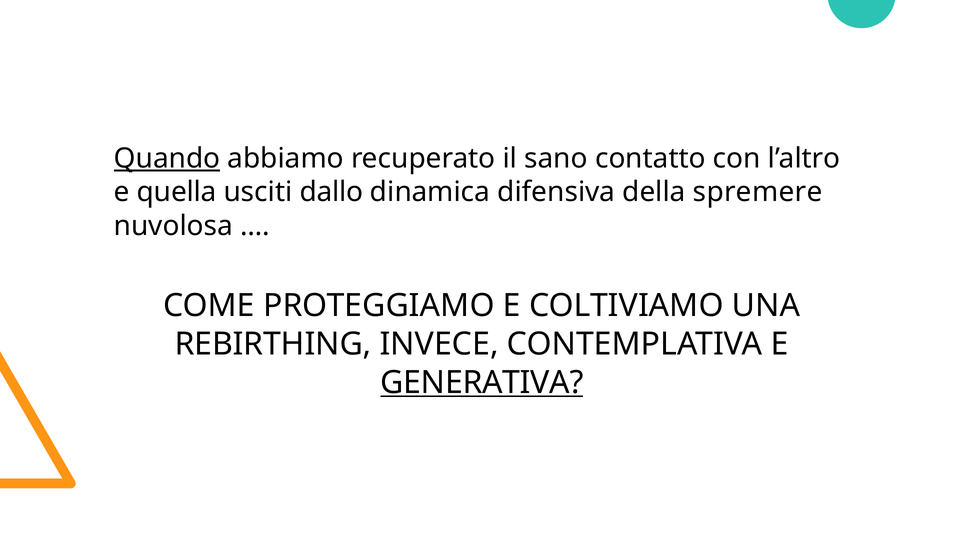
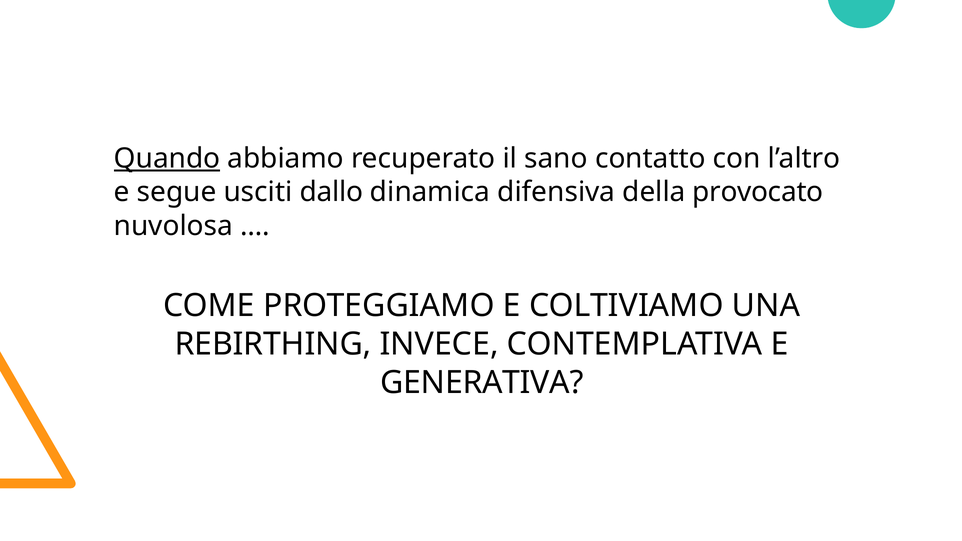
quella: quella -> segue
spremere: spremere -> provocato
GENERATIVA underline: present -> none
